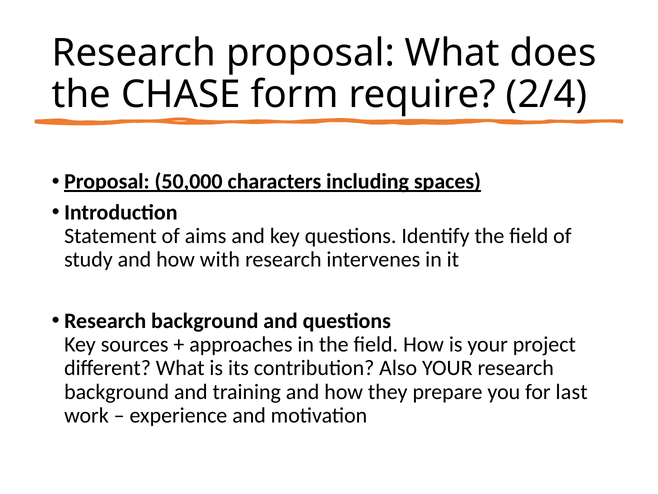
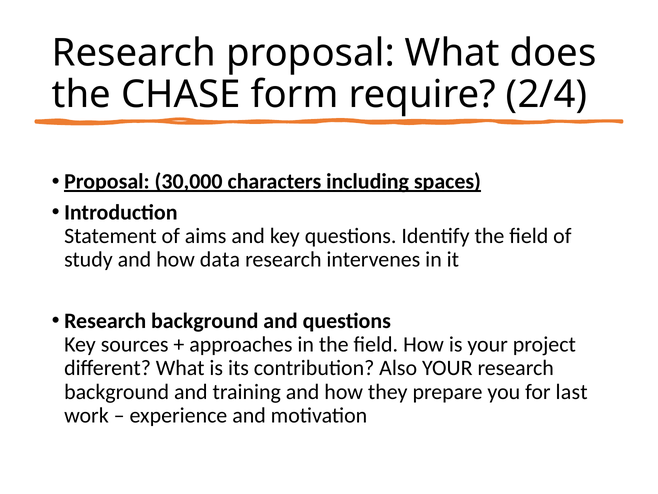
50,000: 50,000 -> 30,000
with: with -> data
